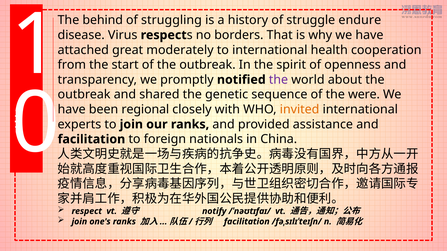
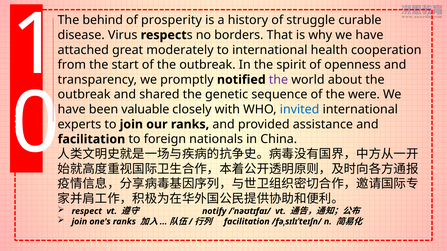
struggling: struggling -> prosperity
endure: endure -> curable
regional: regional -> valuable
invited colour: orange -> blue
